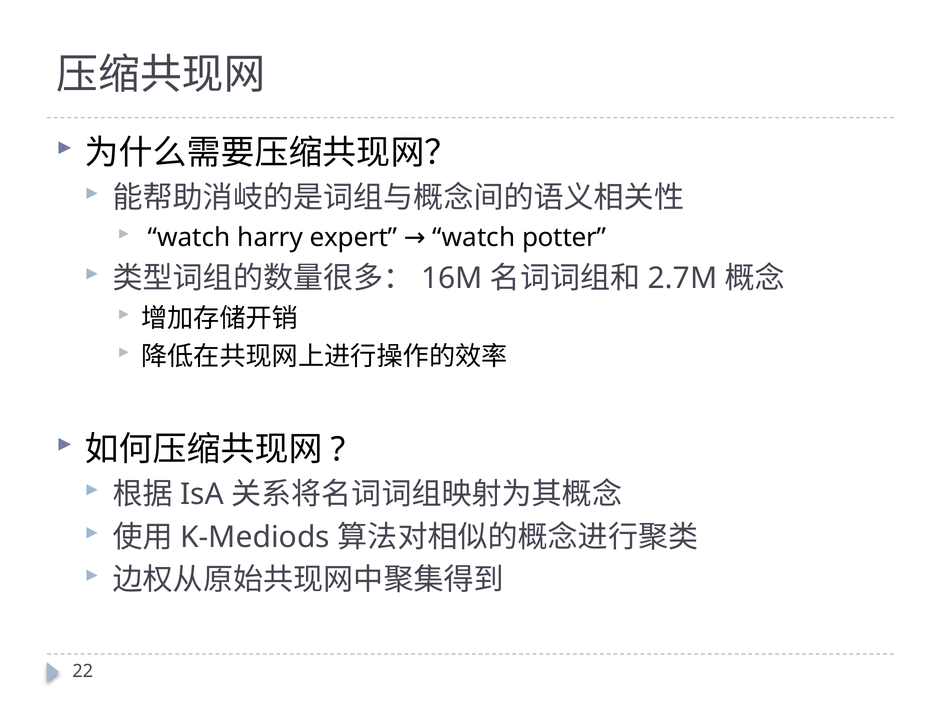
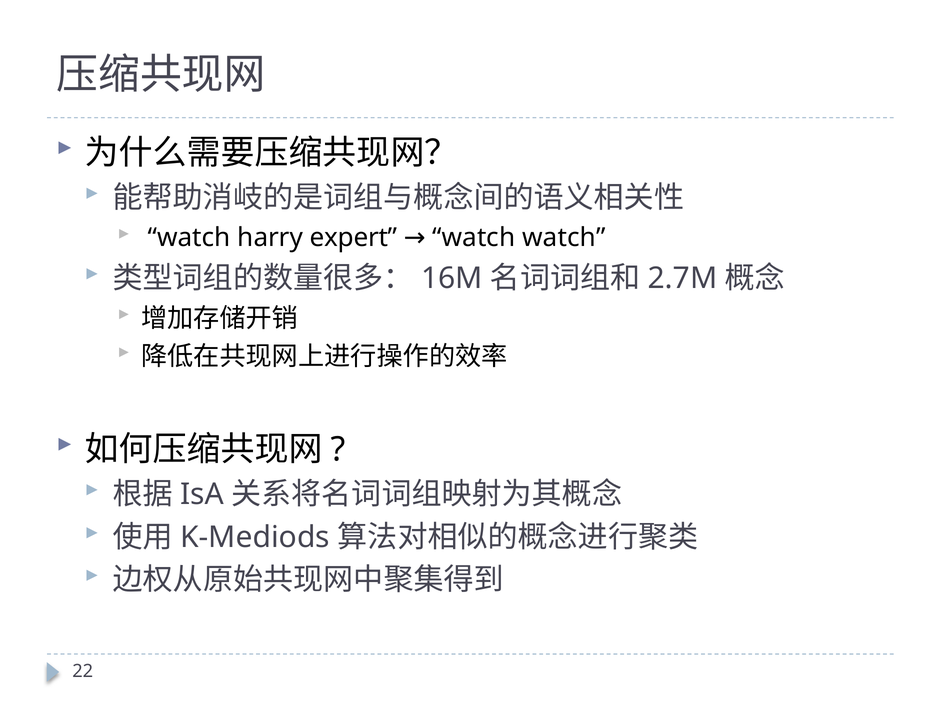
watch potter: potter -> watch
